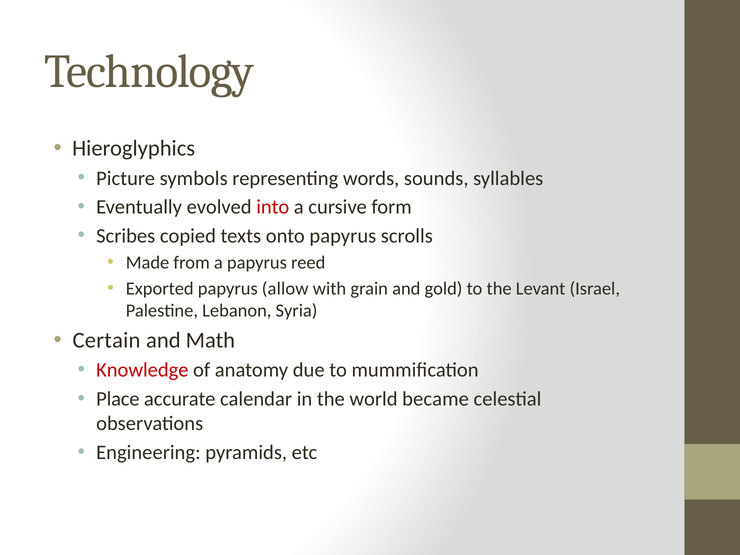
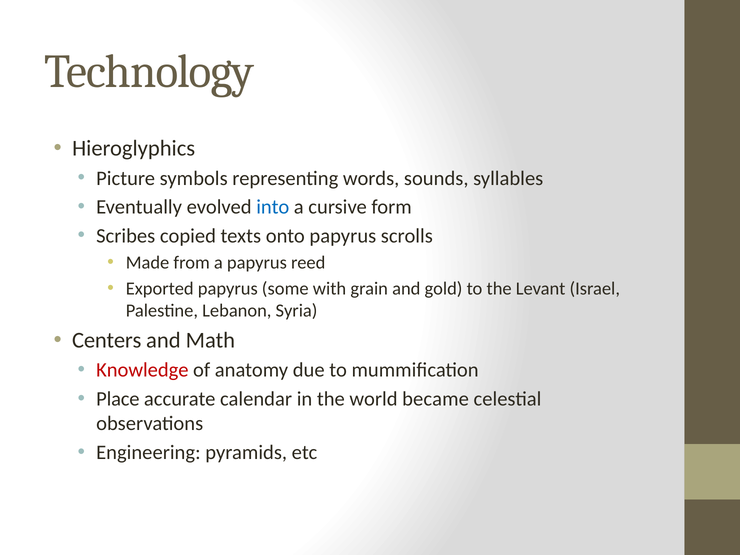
into colour: red -> blue
allow: allow -> some
Certain: Certain -> Centers
